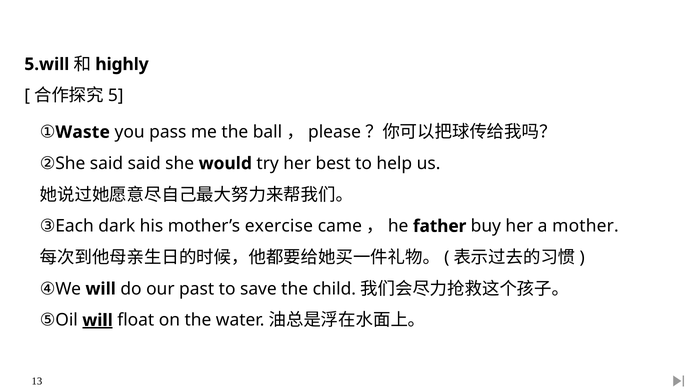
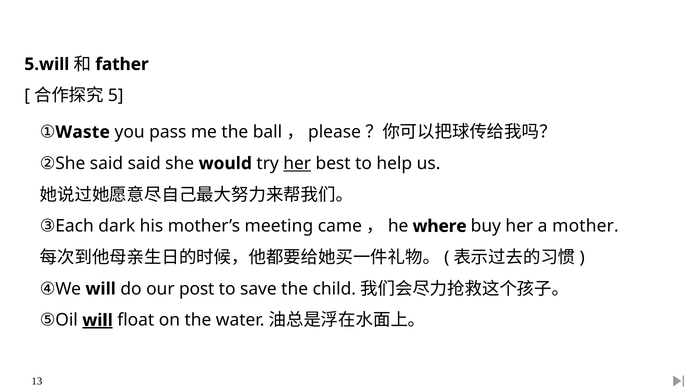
highly: highly -> father
her at (297, 163) underline: none -> present
exercise: exercise -> meeting
father: father -> where
past: past -> post
